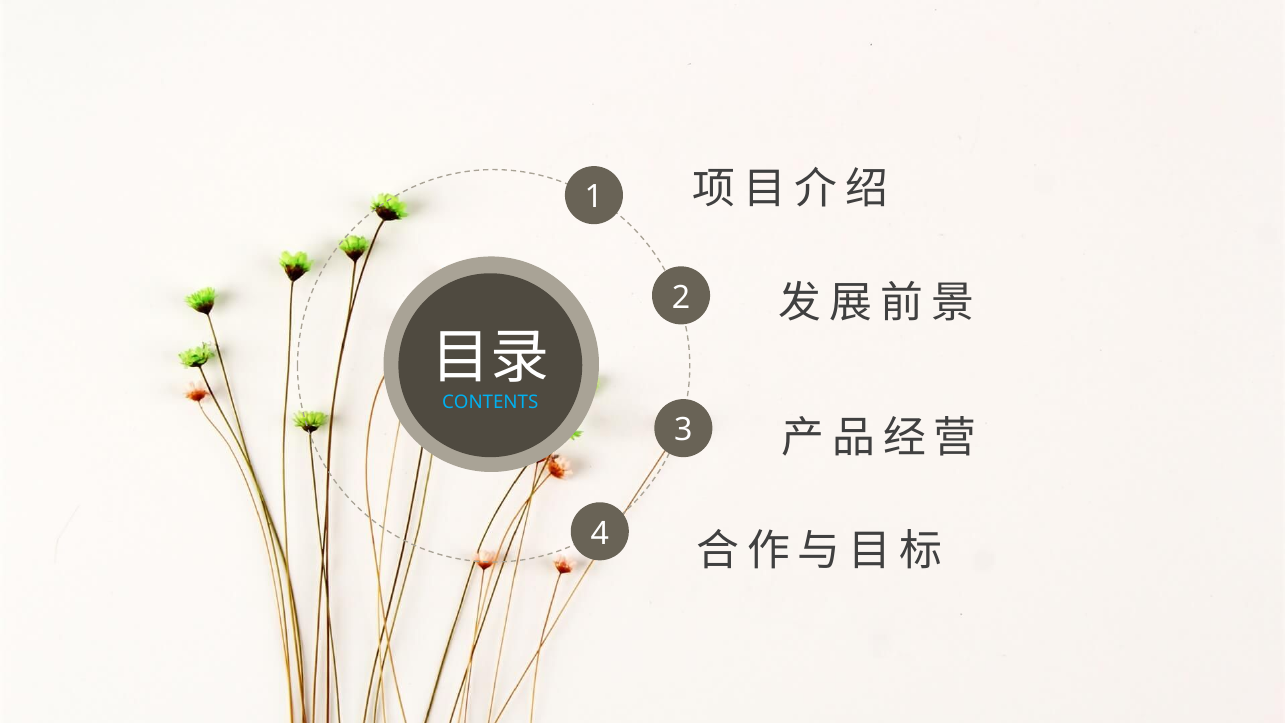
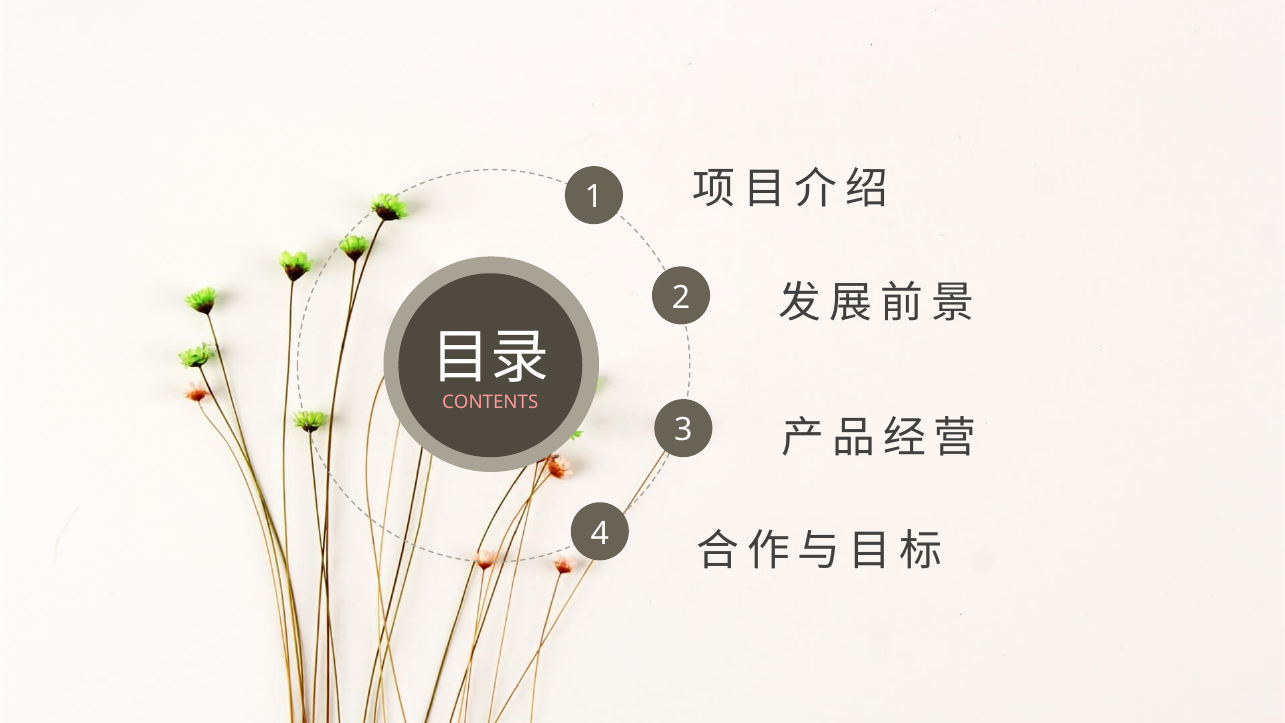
CONTENTS colour: light blue -> pink
